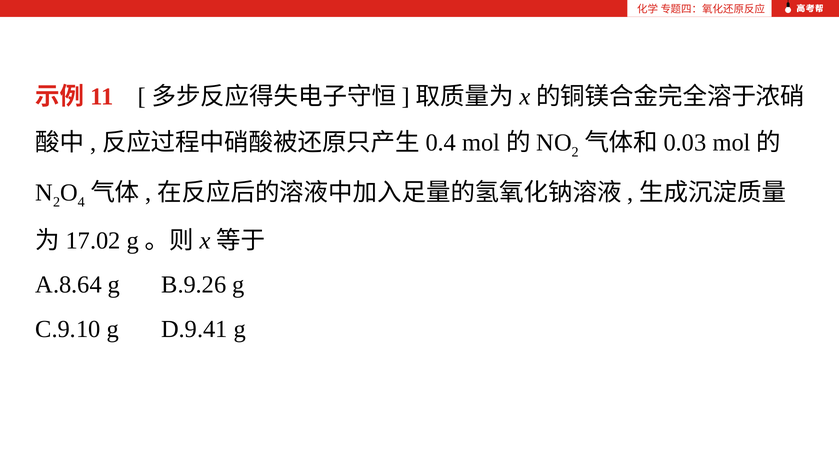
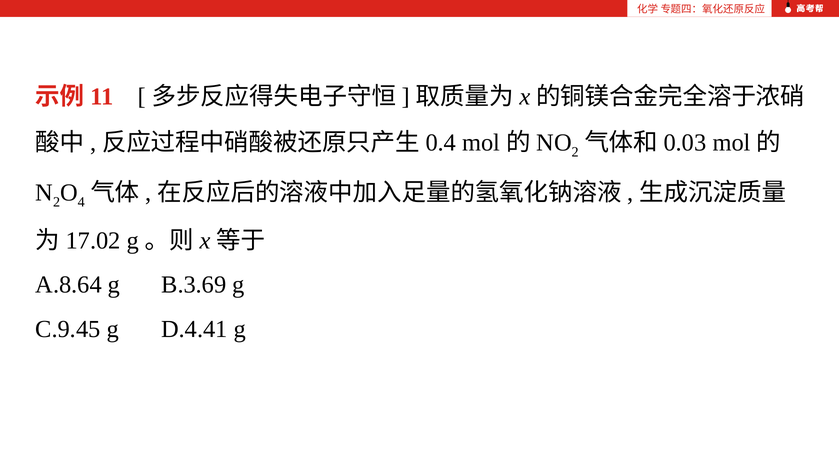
B.9.26: B.9.26 -> B.3.69
C.9.10: C.9.10 -> C.9.45
D.9.41: D.9.41 -> D.4.41
